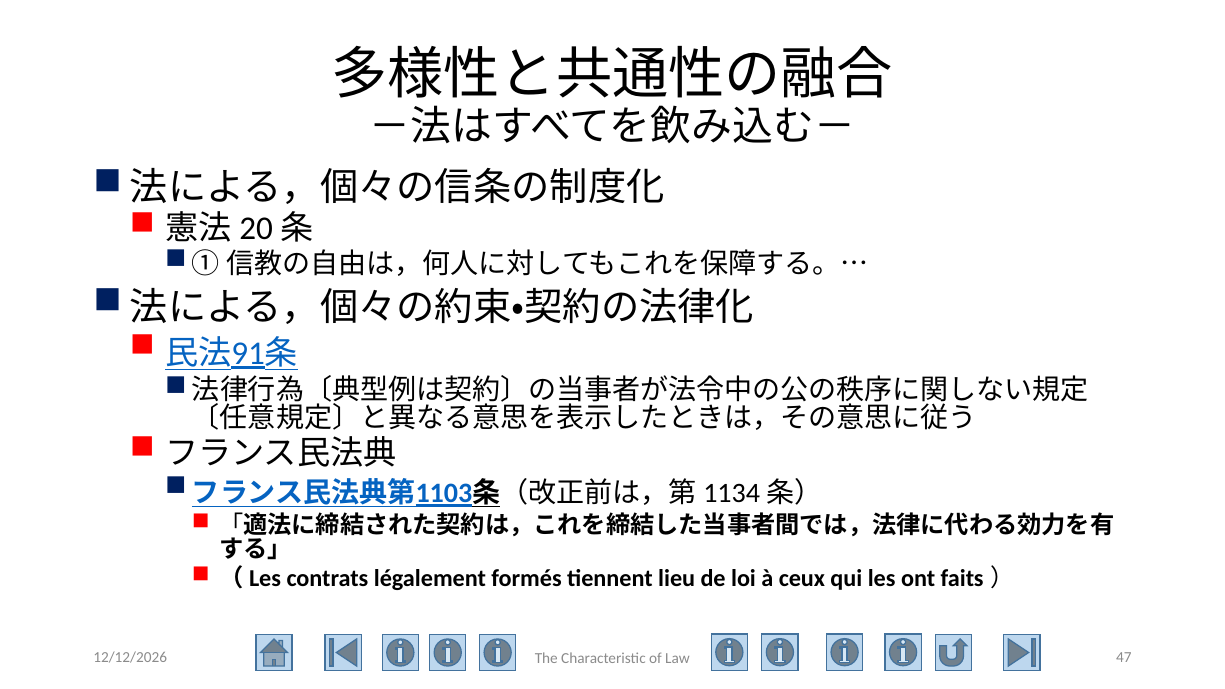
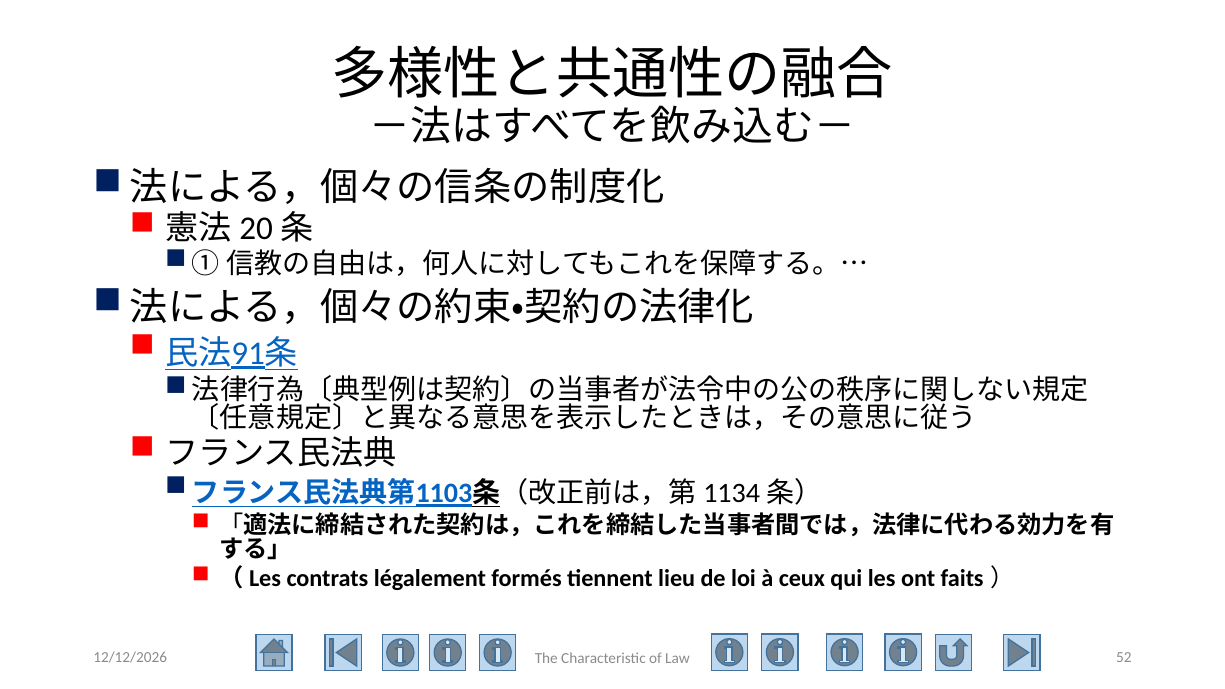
47: 47 -> 52
